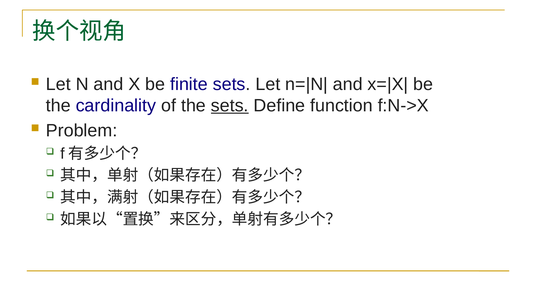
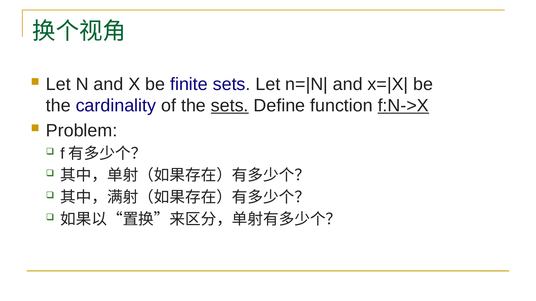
f:N->X underline: none -> present
